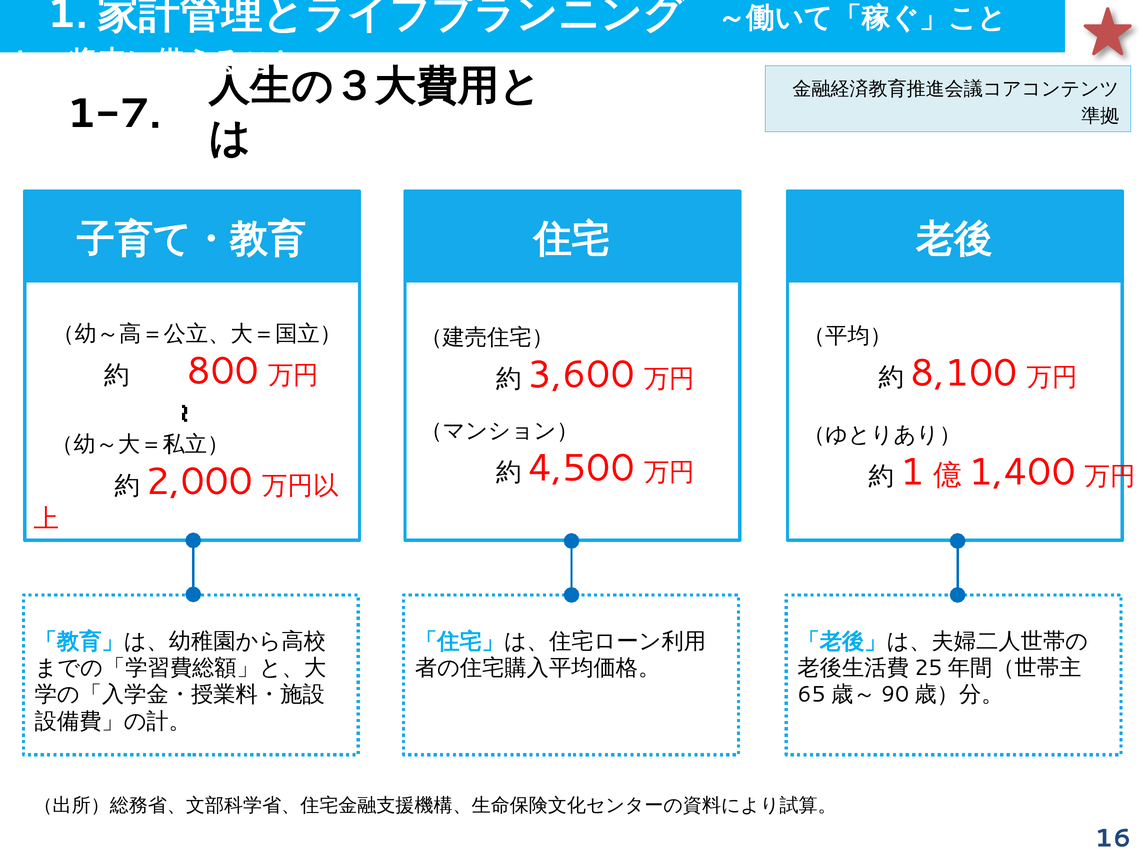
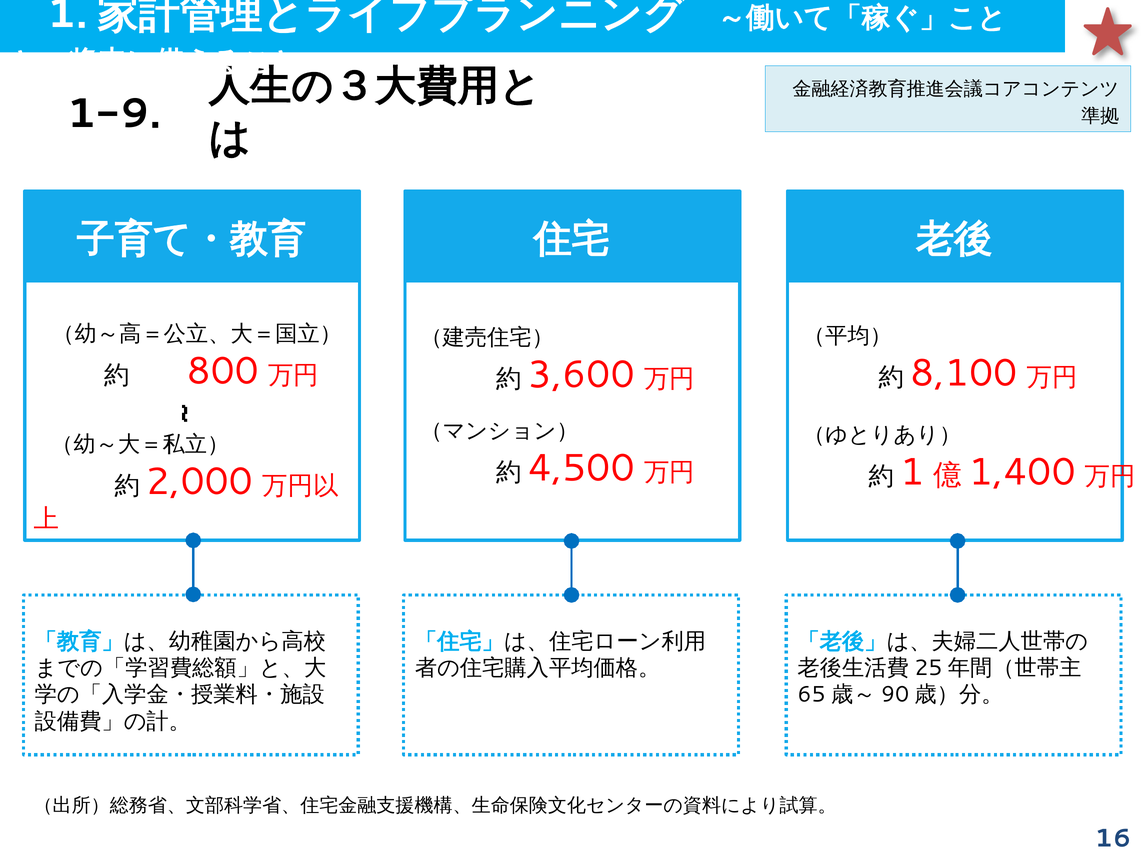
1-7: 1-7 -> 1-9
